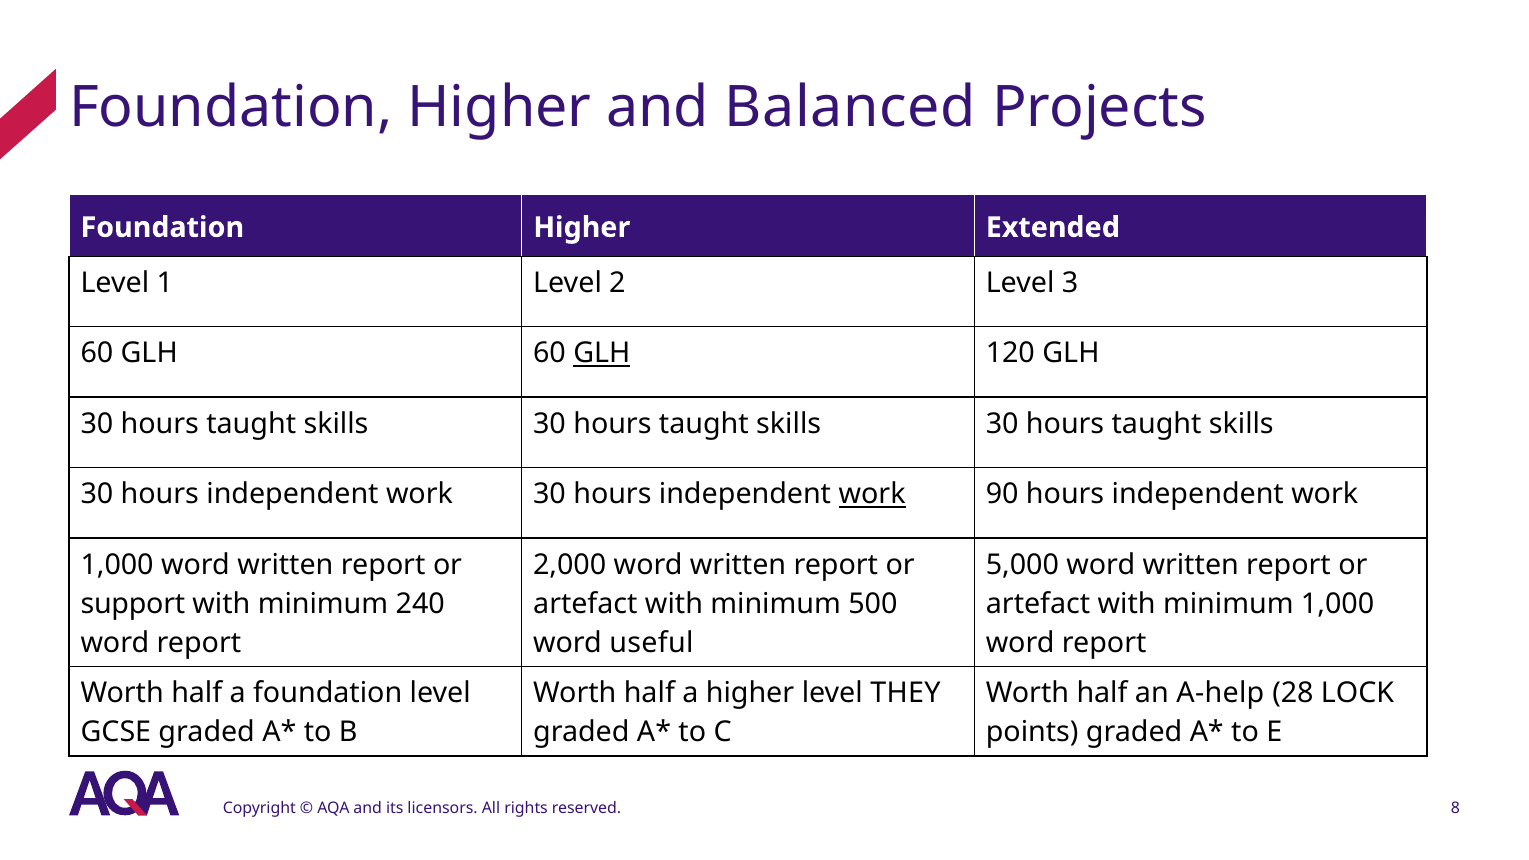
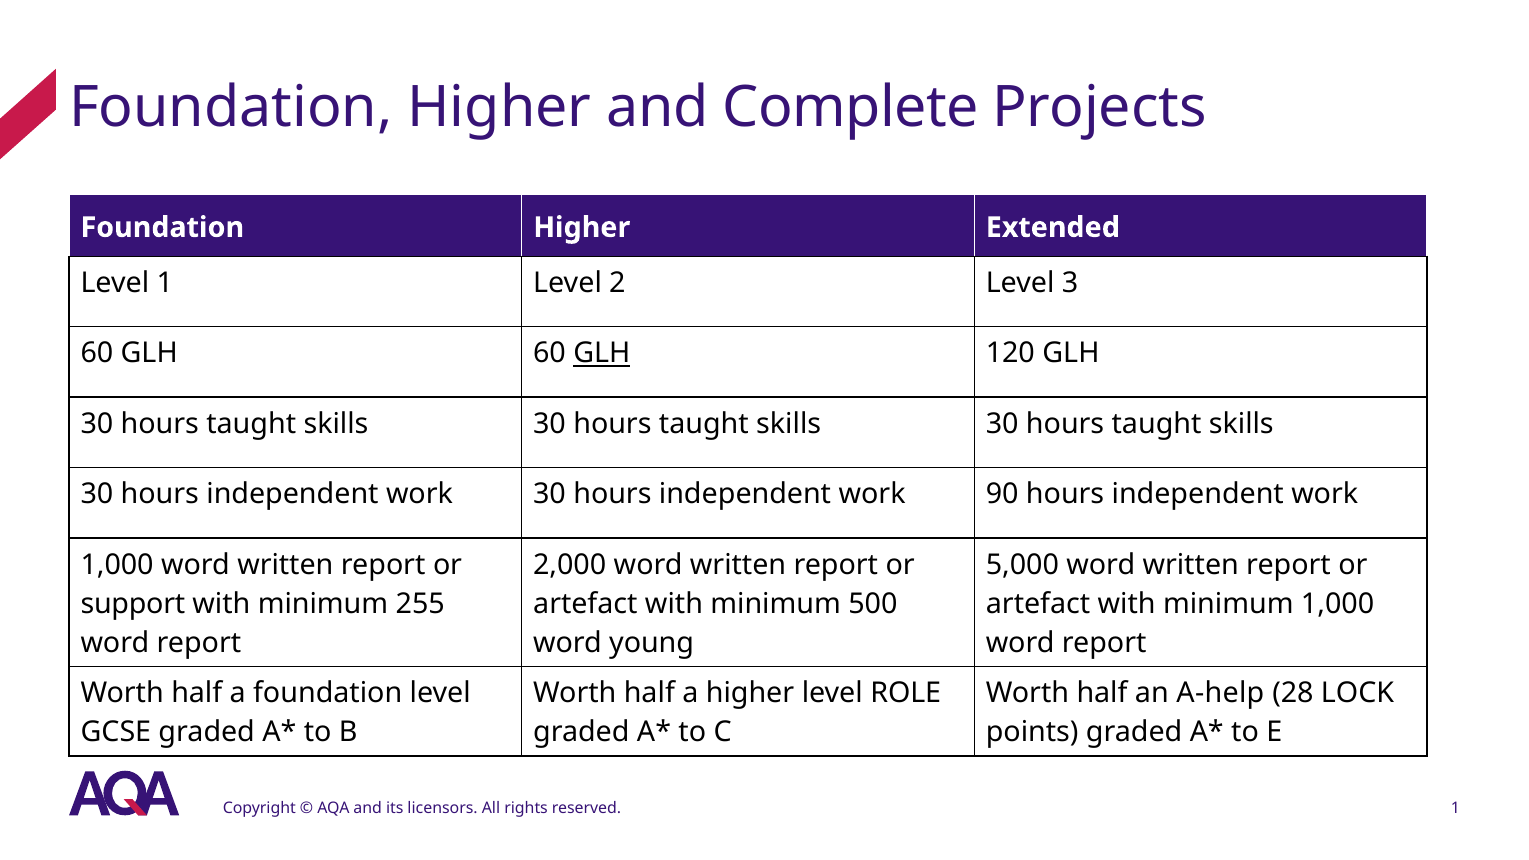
Balanced: Balanced -> Complete
work at (872, 494) underline: present -> none
240: 240 -> 255
useful: useful -> young
THEY: THEY -> ROLE
reserved 8: 8 -> 1
